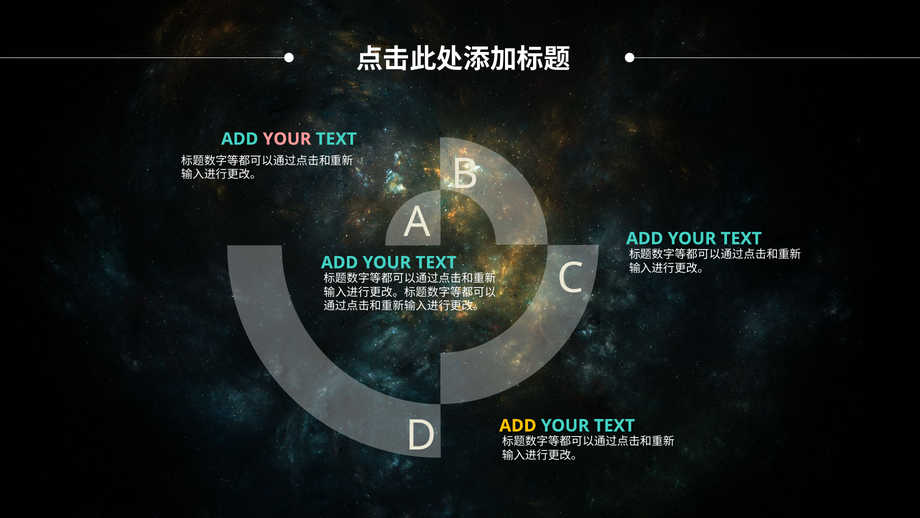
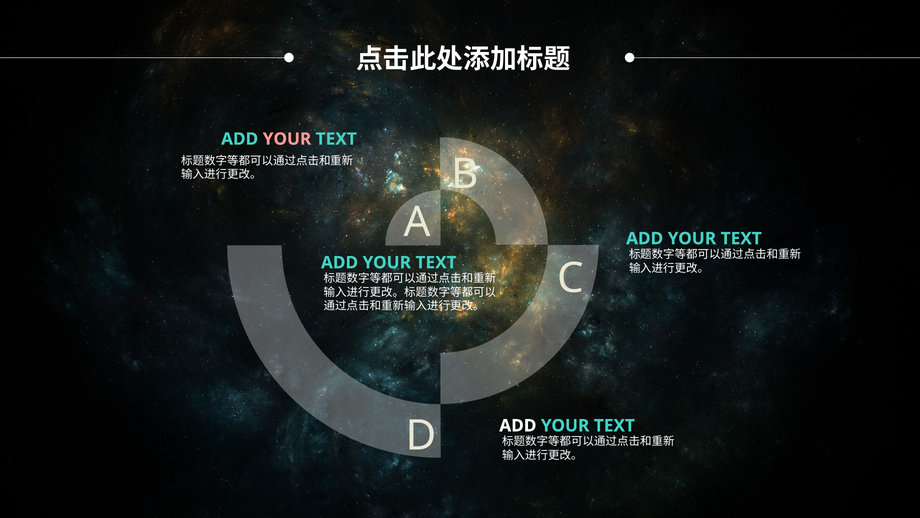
ADD at (518, 425) colour: yellow -> white
